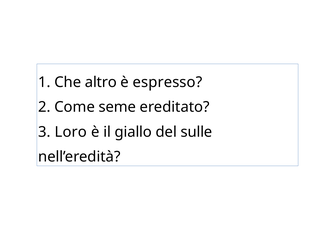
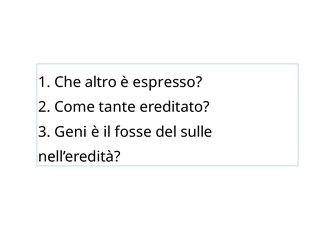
seme: seme -> tante
Loro: Loro -> Geni
giallo: giallo -> fosse
